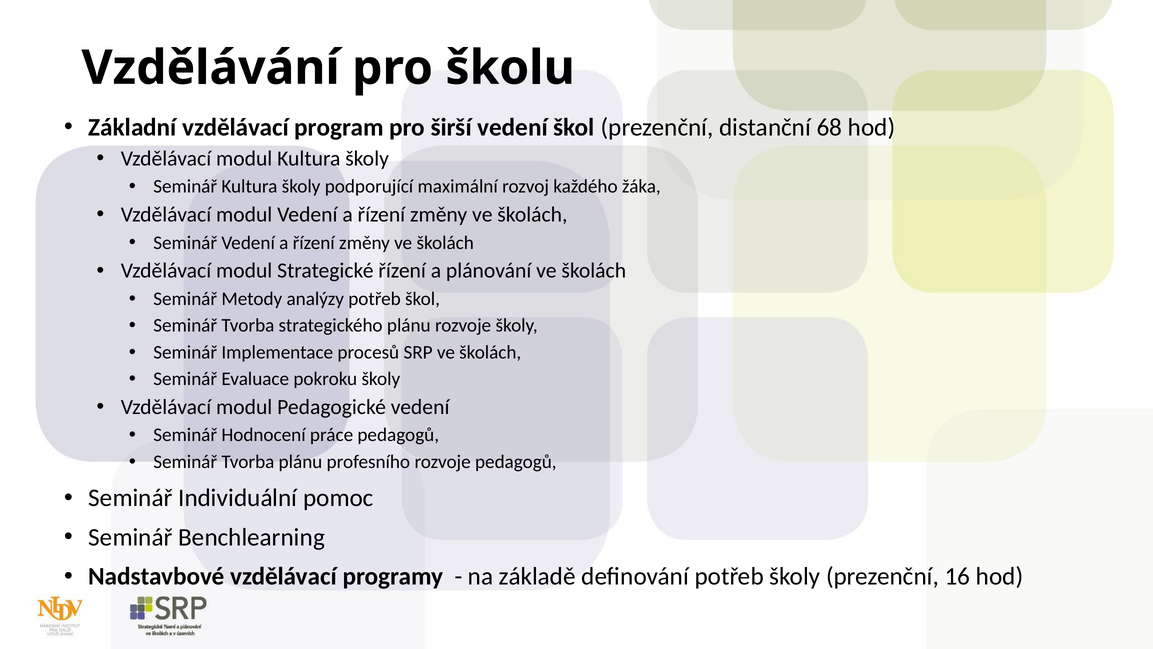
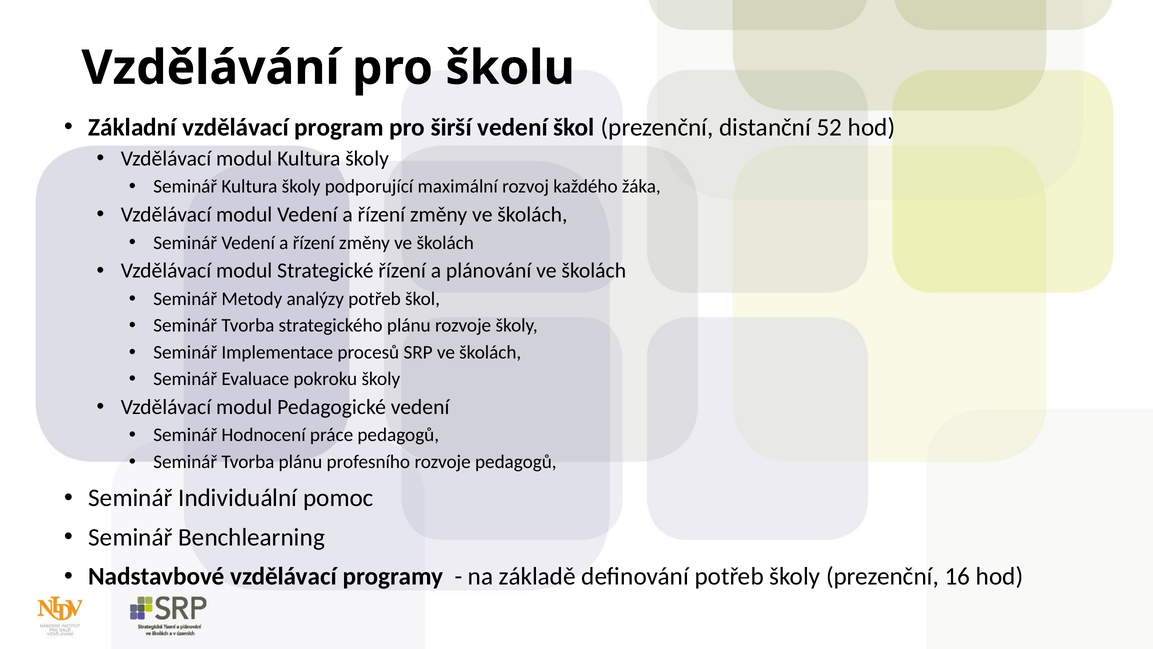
68: 68 -> 52
